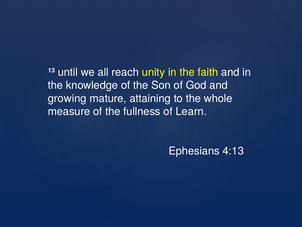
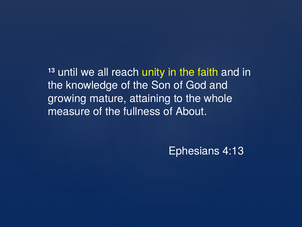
Learn: Learn -> About
